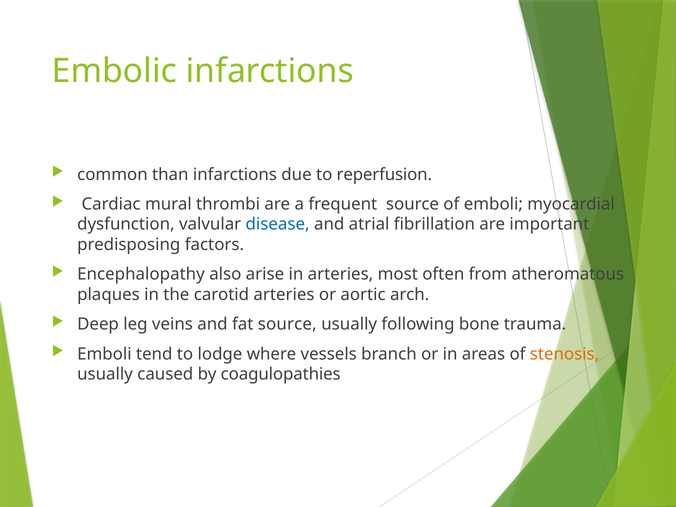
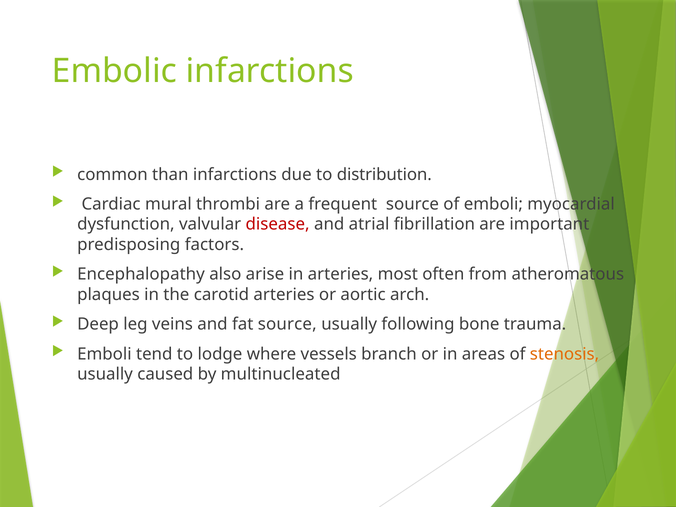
reperfusion: reperfusion -> distribution
disease colour: blue -> red
coagulopathies: coagulopathies -> multinucleated
